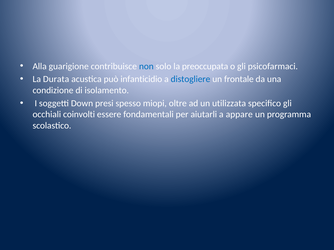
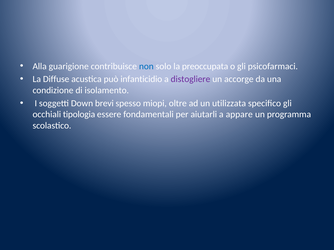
Durata: Durata -> Diffuse
distogliere colour: blue -> purple
frontale: frontale -> accorge
presi: presi -> brevi
coinvolti: coinvolti -> tipologia
